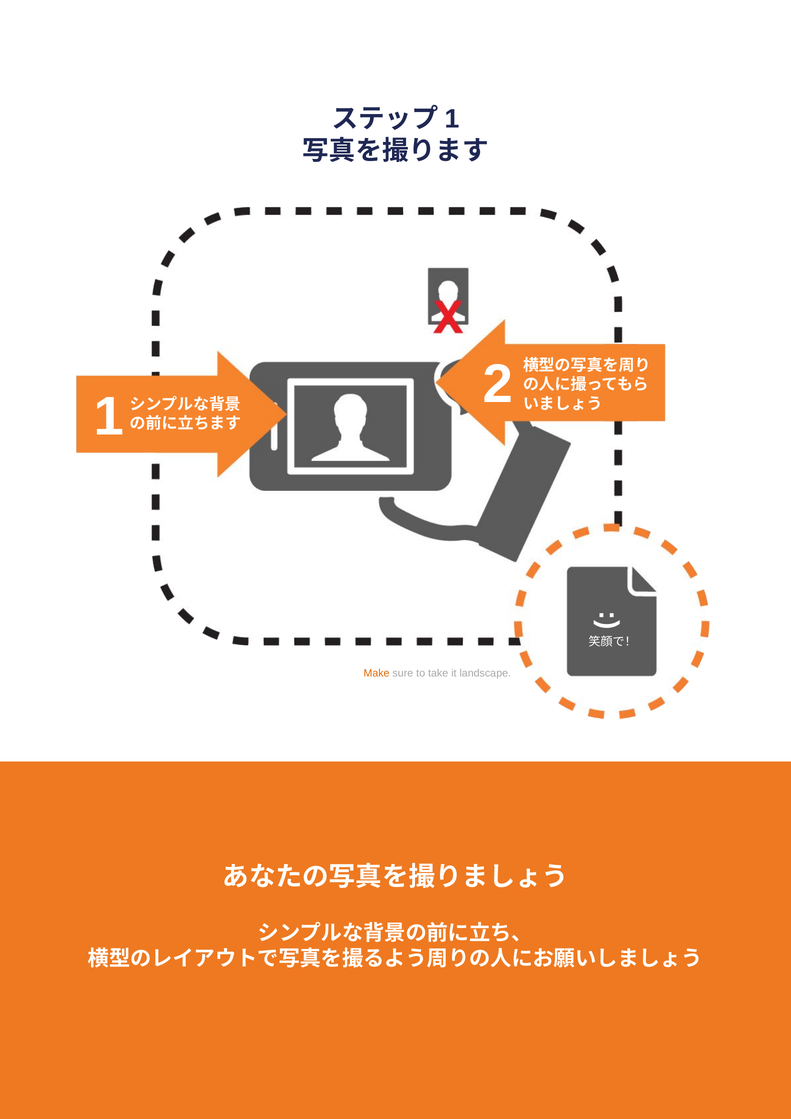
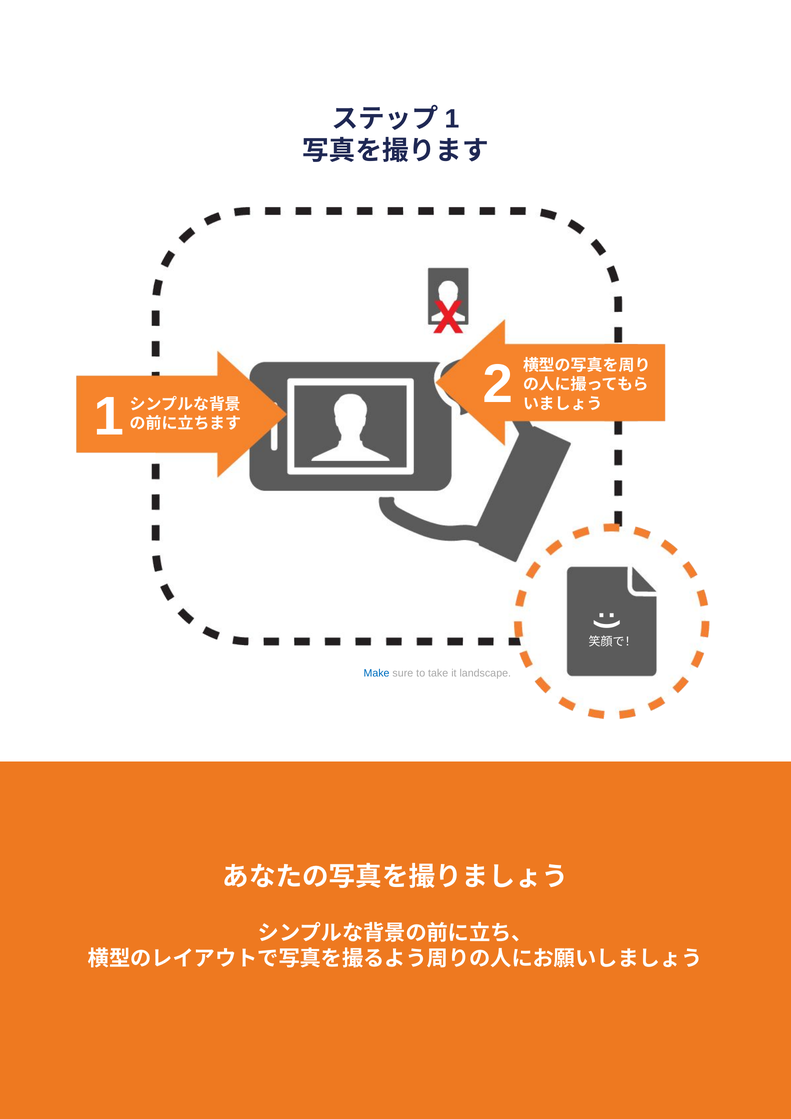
Make colour: orange -> blue
